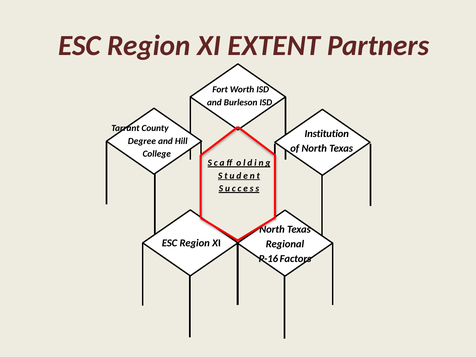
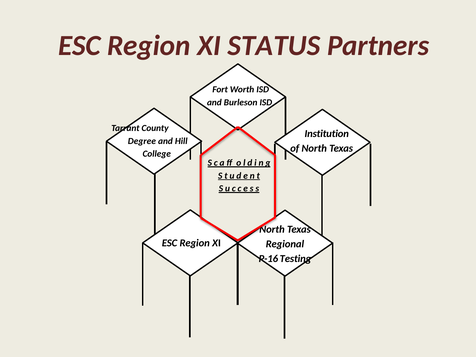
EXTENT: EXTENT -> STATUS
Factors: Factors -> Testing
